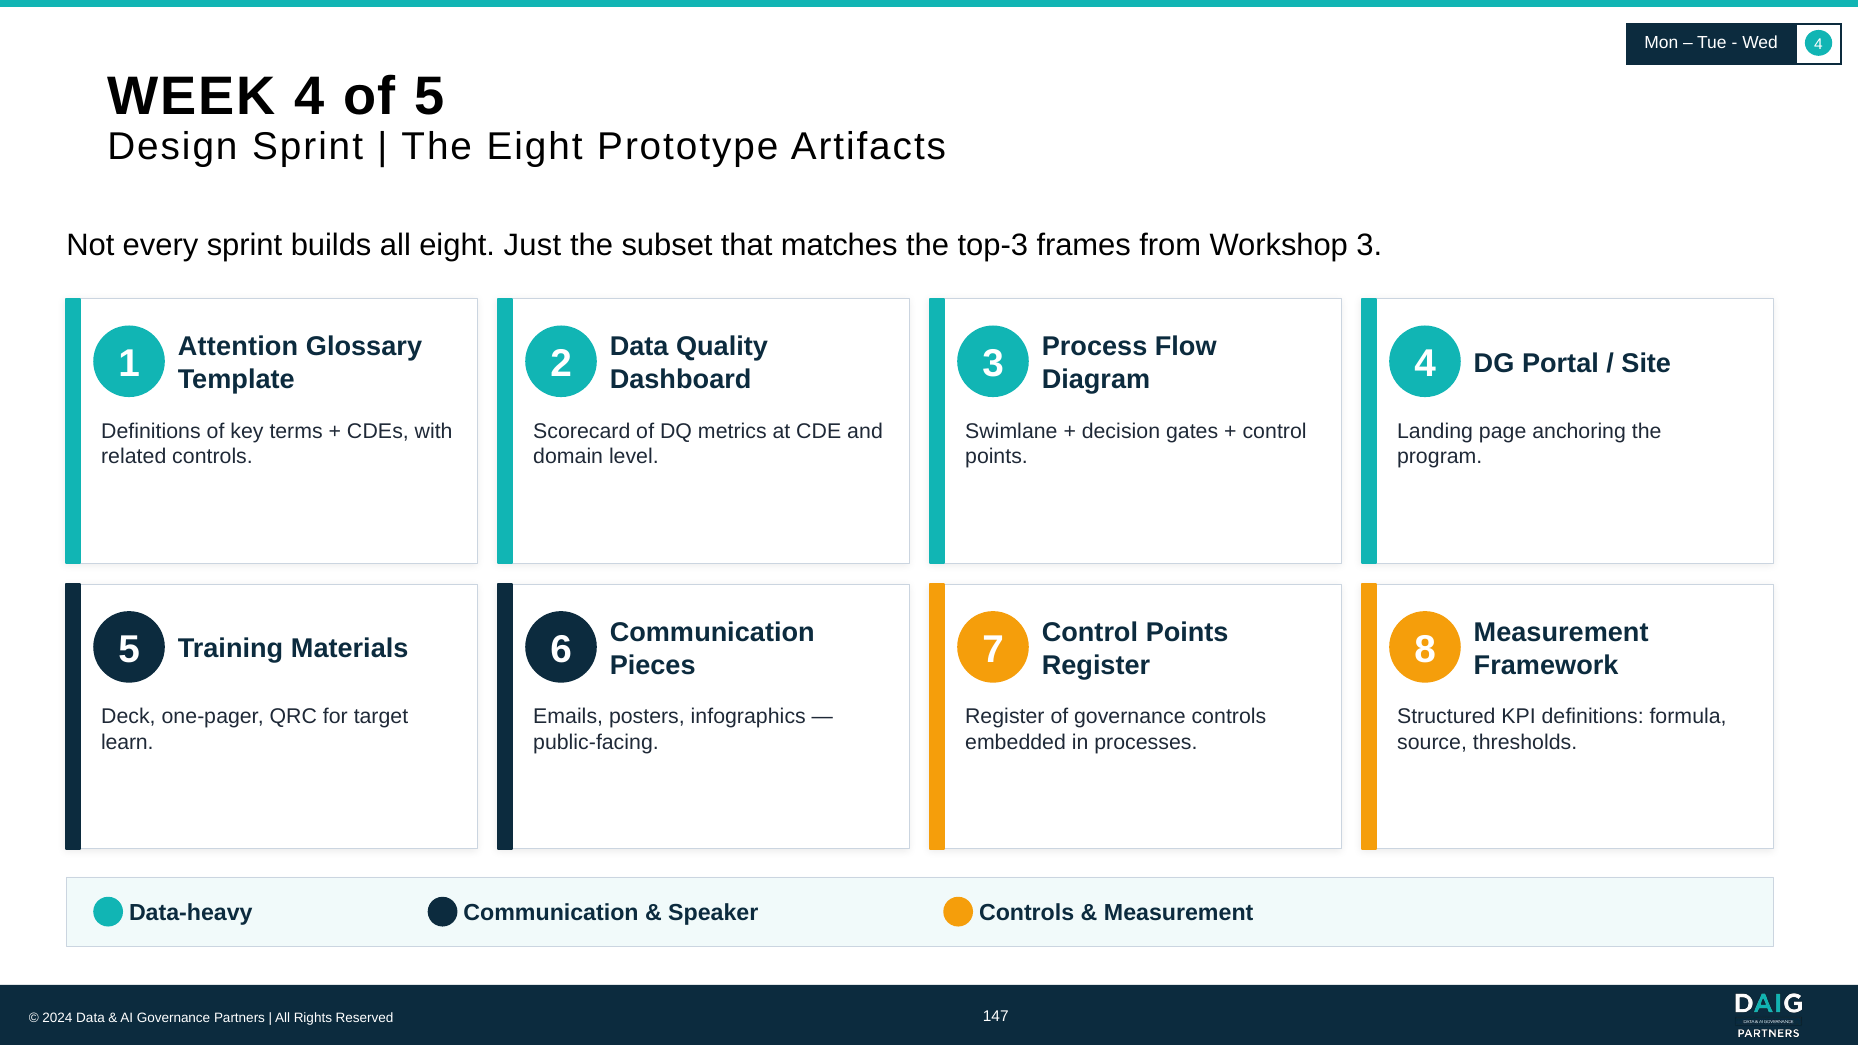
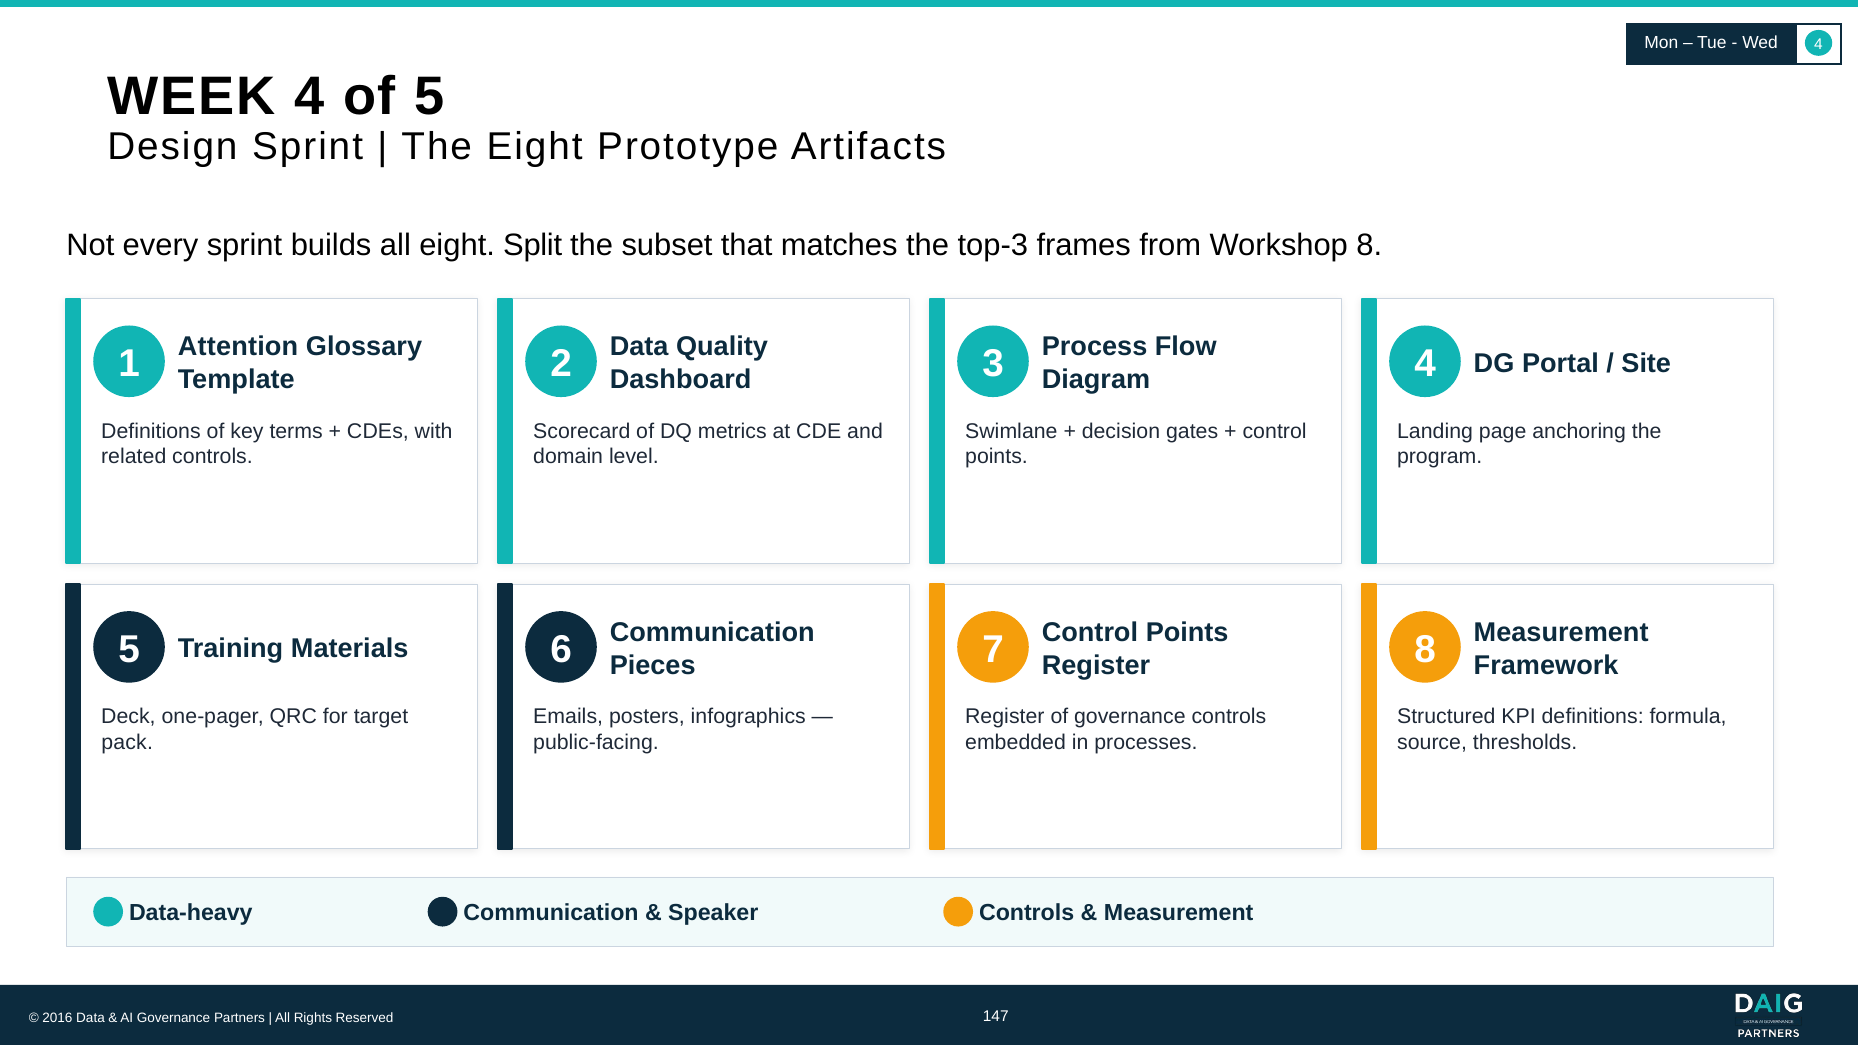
Just: Just -> Split
Workshop 3: 3 -> 8
learn: learn -> pack
2024: 2024 -> 2016
